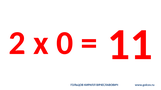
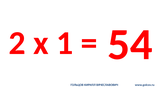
0: 0 -> 1
11: 11 -> 54
